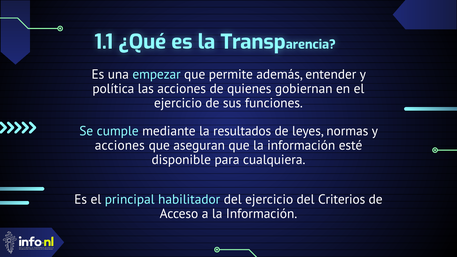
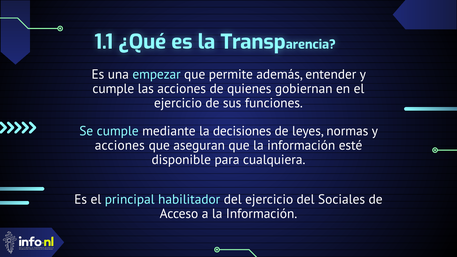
política at (113, 89): política -> cumple
resultados: resultados -> decisiones
Criterios: Criterios -> Sociales
